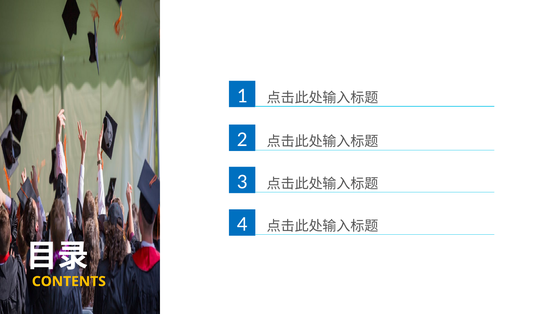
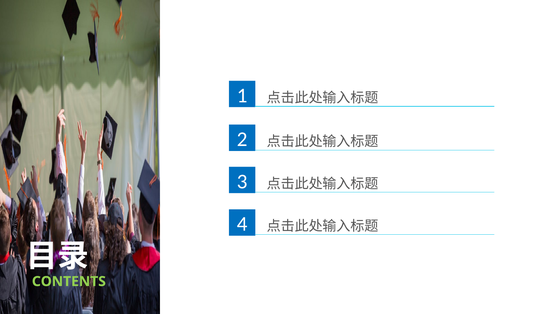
CONTENTS colour: yellow -> light green
